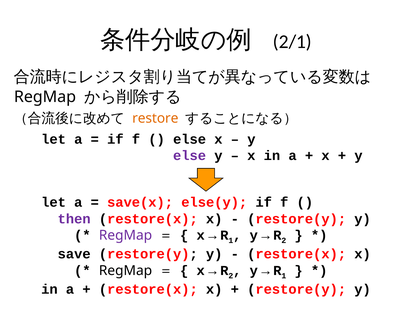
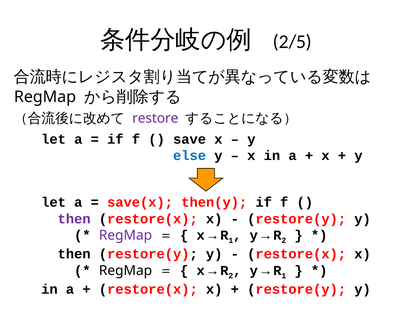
2/1: 2/1 -> 2/5
restore colour: orange -> purple
else at (190, 139): else -> save
else at (190, 156) colour: purple -> blue
else(y: else(y -> then(y
save at (74, 254): save -> then
